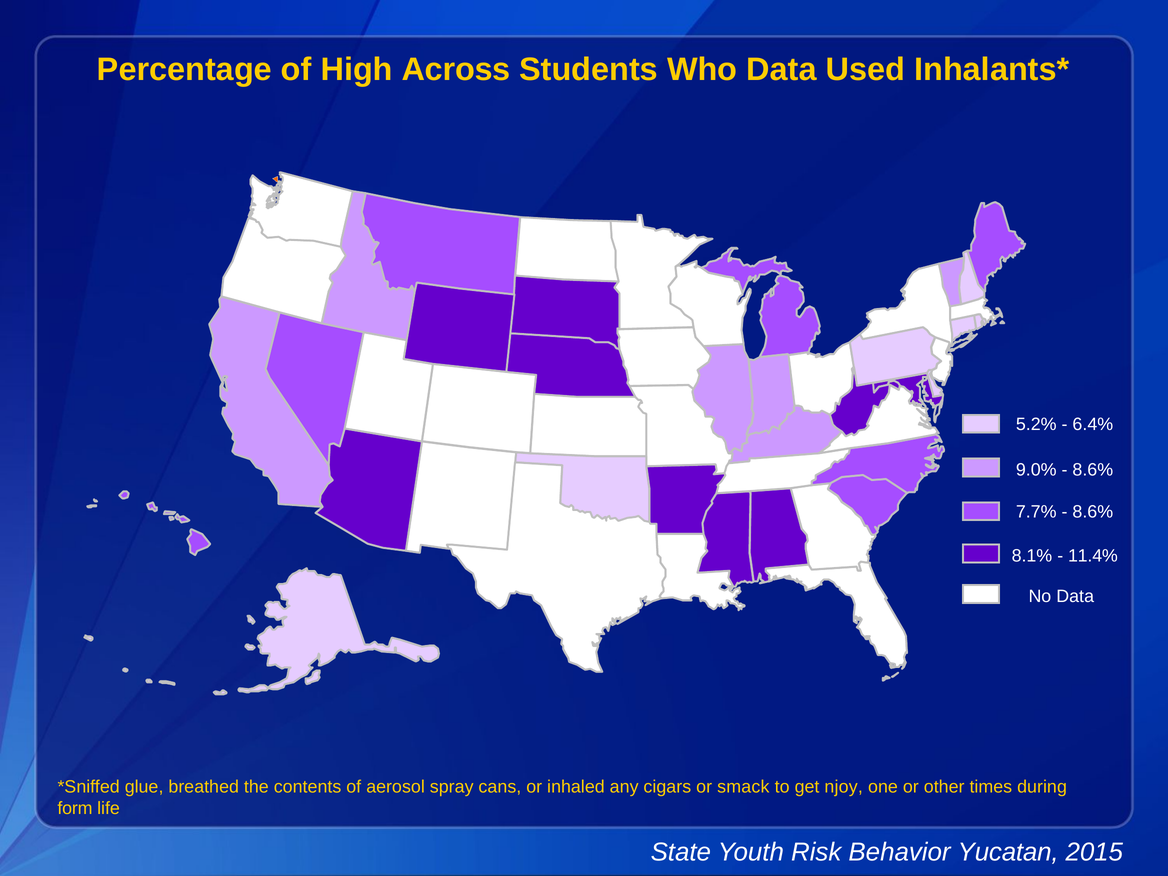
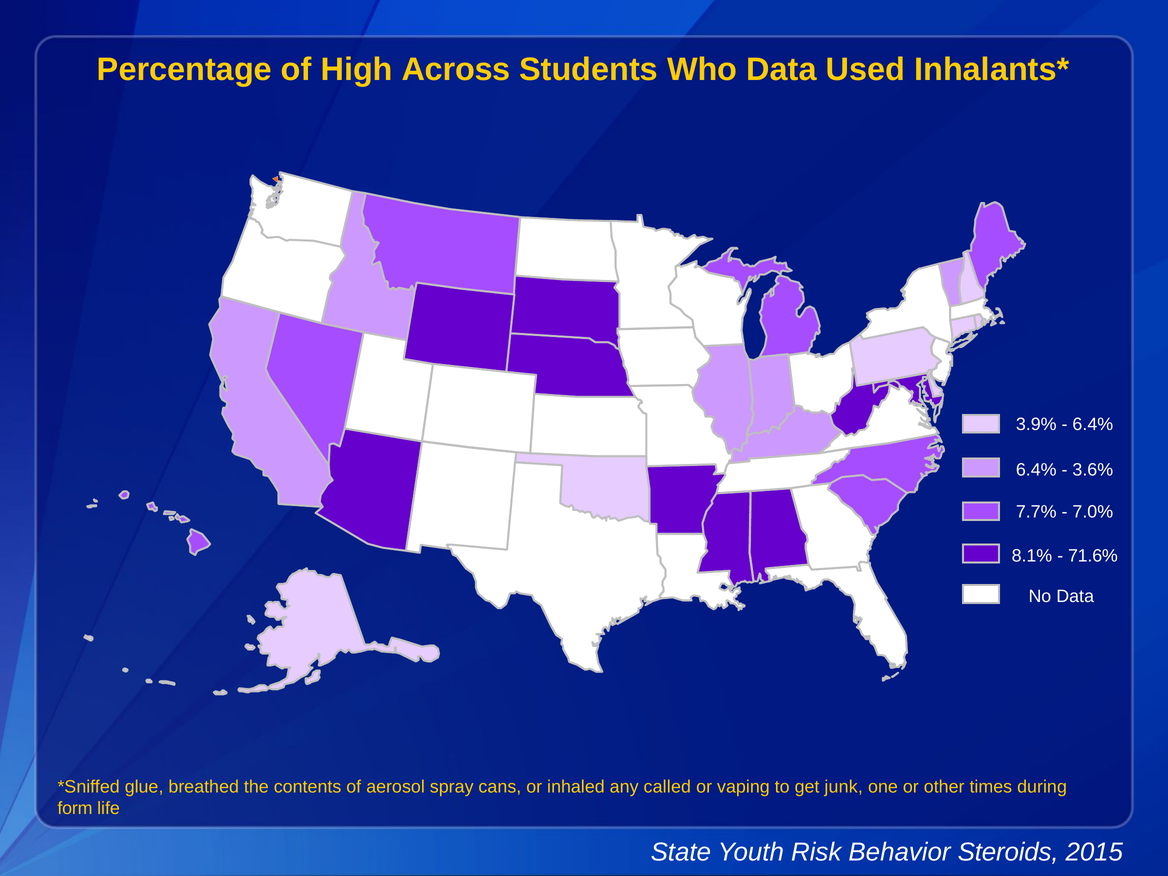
5.2%: 5.2% -> 3.9%
9.0% at (1036, 470): 9.0% -> 6.4%
8.6% at (1093, 470): 8.6% -> 3.6%
8.6% at (1093, 512): 8.6% -> 7.0%
11.4%: 11.4% -> 71.6%
cigars: cigars -> called
smack: smack -> vaping
njoy: njoy -> junk
Yucatan: Yucatan -> Steroids
